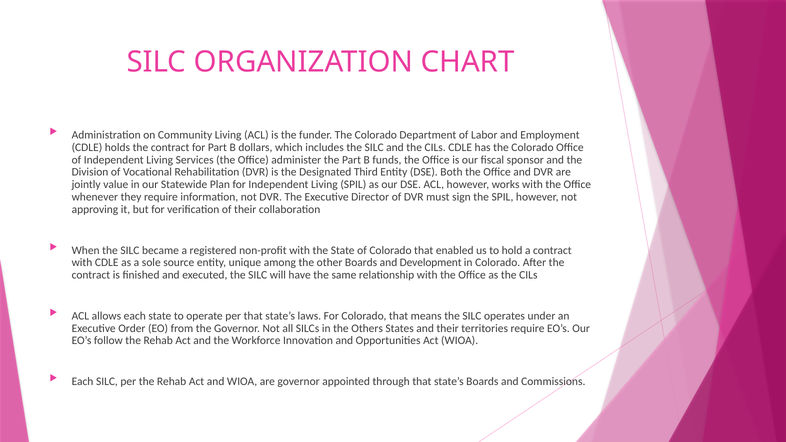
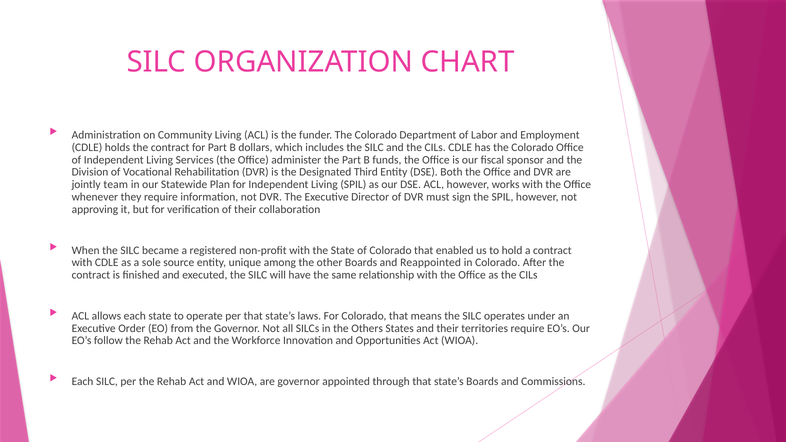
value: value -> team
Development: Development -> Reappointed
